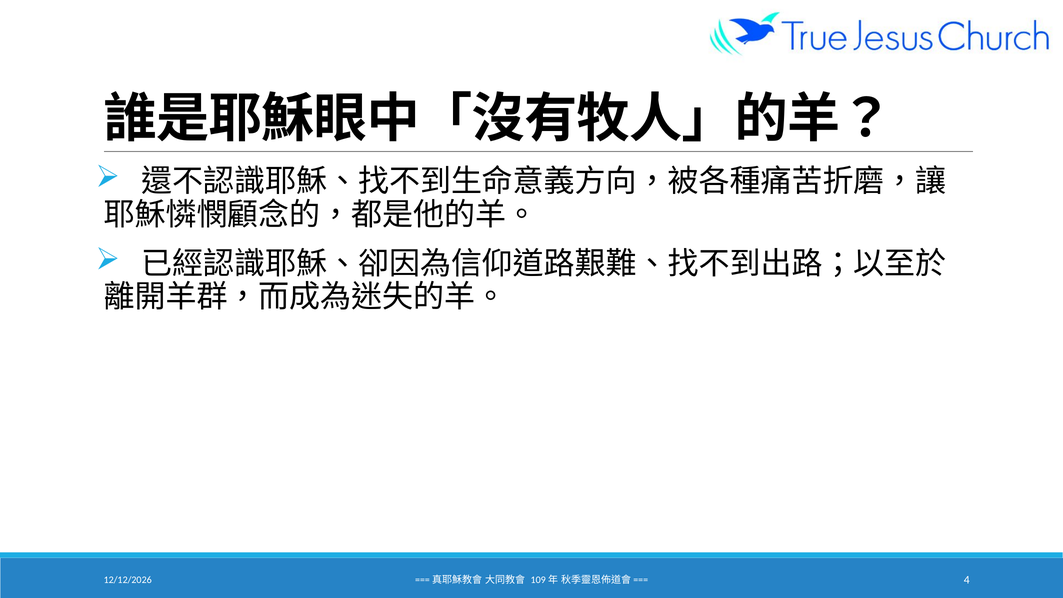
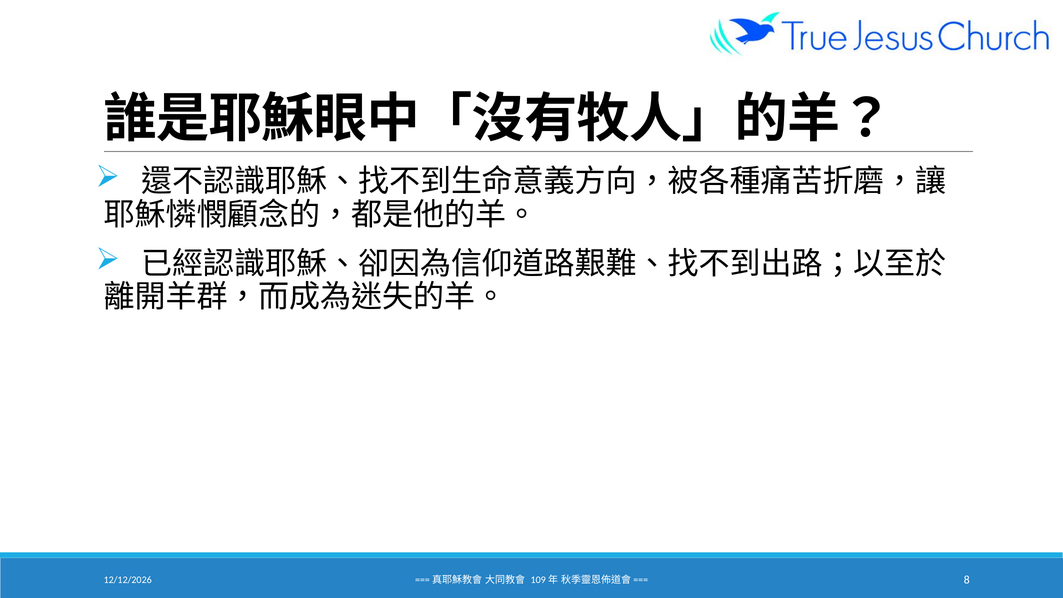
4: 4 -> 8
